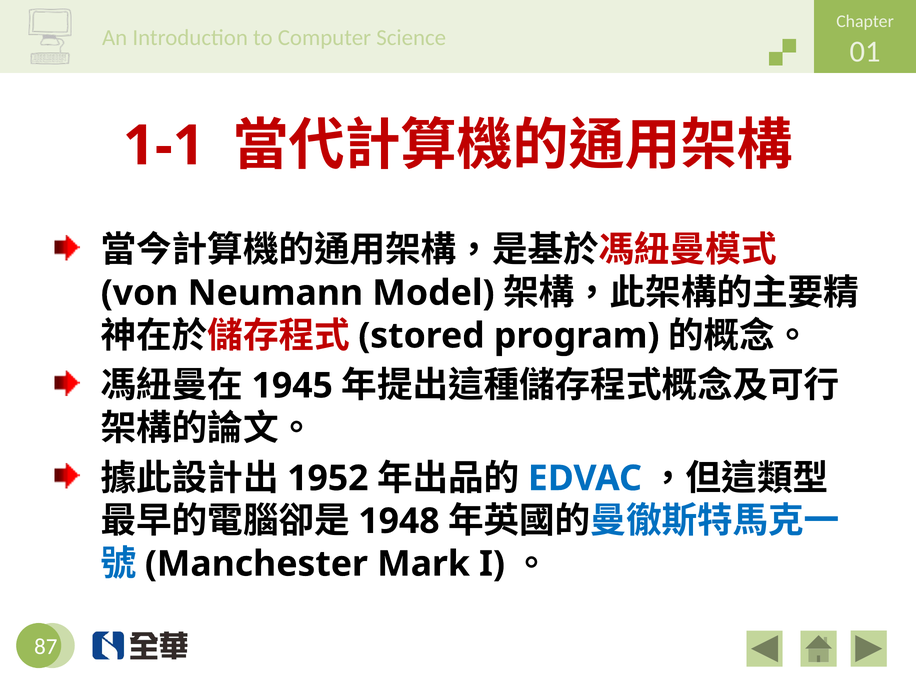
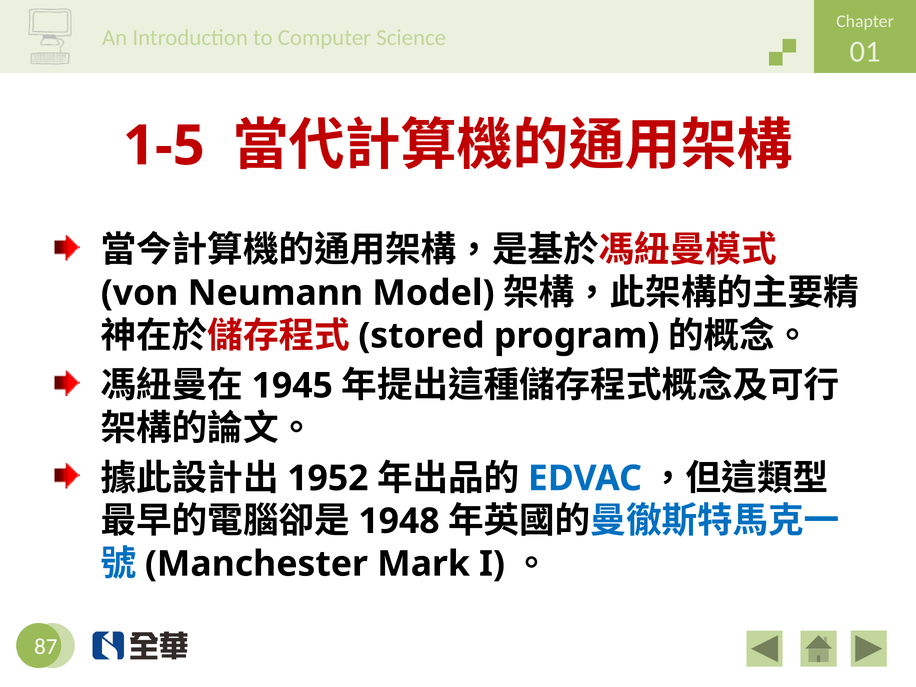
1-1: 1-1 -> 1-5
